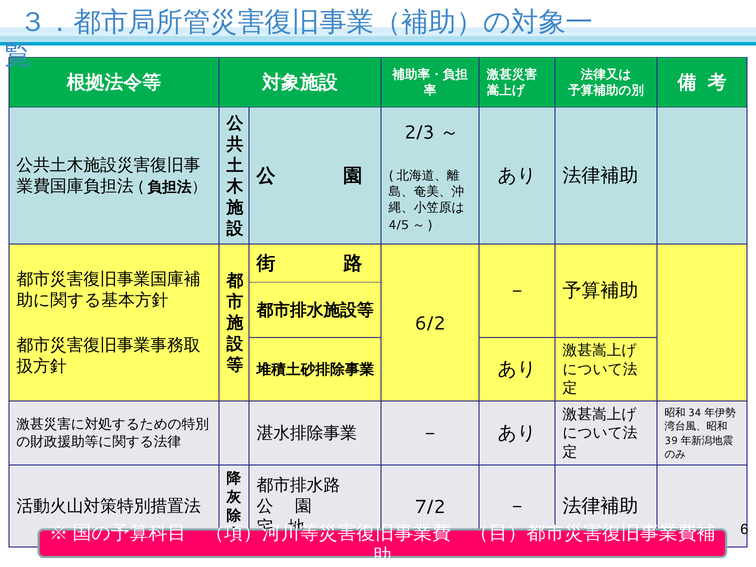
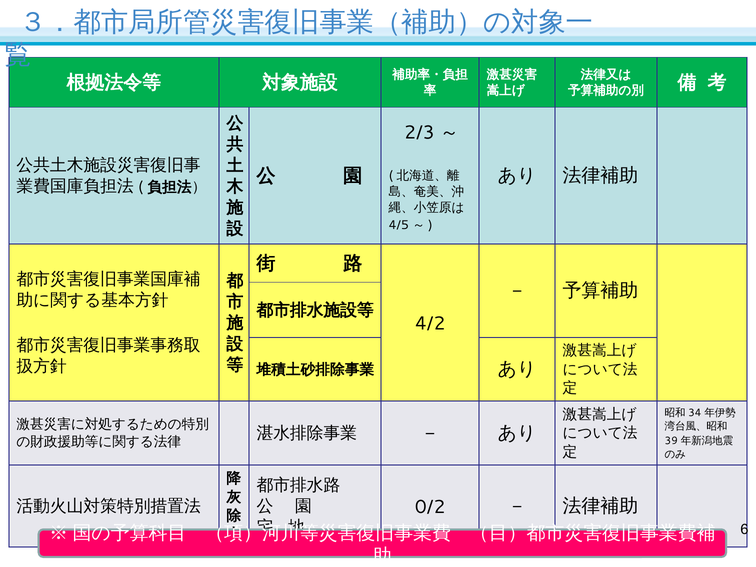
6/2: 6/2 -> 4/2
7/2: 7/2 -> 0/2
